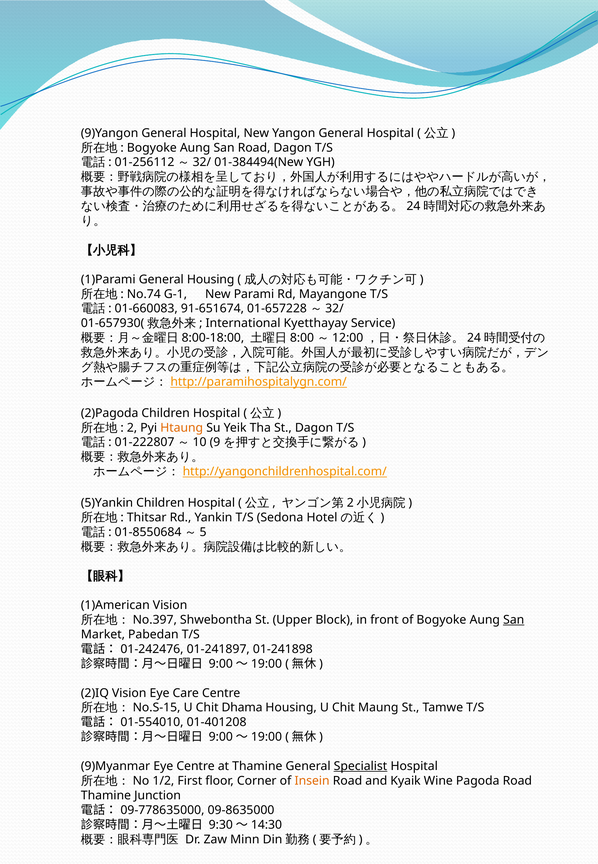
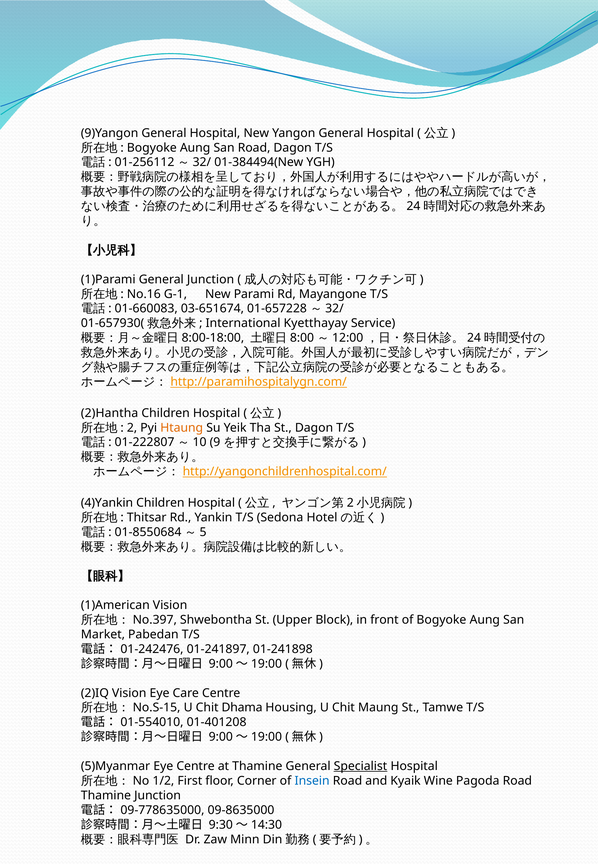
General Housing: Housing -> Junction
No.74: No.74 -> No.16
91-651674: 91-651674 -> 03-651674
2)Pagoda: 2)Pagoda -> 2)Hantha
5)Yankin: 5)Yankin -> 4)Yankin
San at (514, 620) underline: present -> none
9)Myanmar: 9)Myanmar -> 5)Myanmar
Insein colour: orange -> blue
